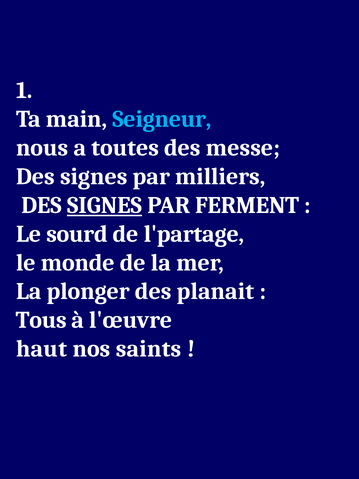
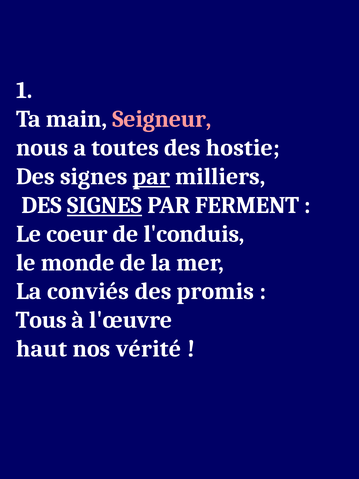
Seigneur colour: light blue -> pink
messe: messe -> hostie
par at (151, 176) underline: none -> present
sourd: sourd -> coeur
l'partage: l'partage -> l'conduis
plonger: plonger -> conviés
planait: planait -> promis
saints: saints -> vérité
